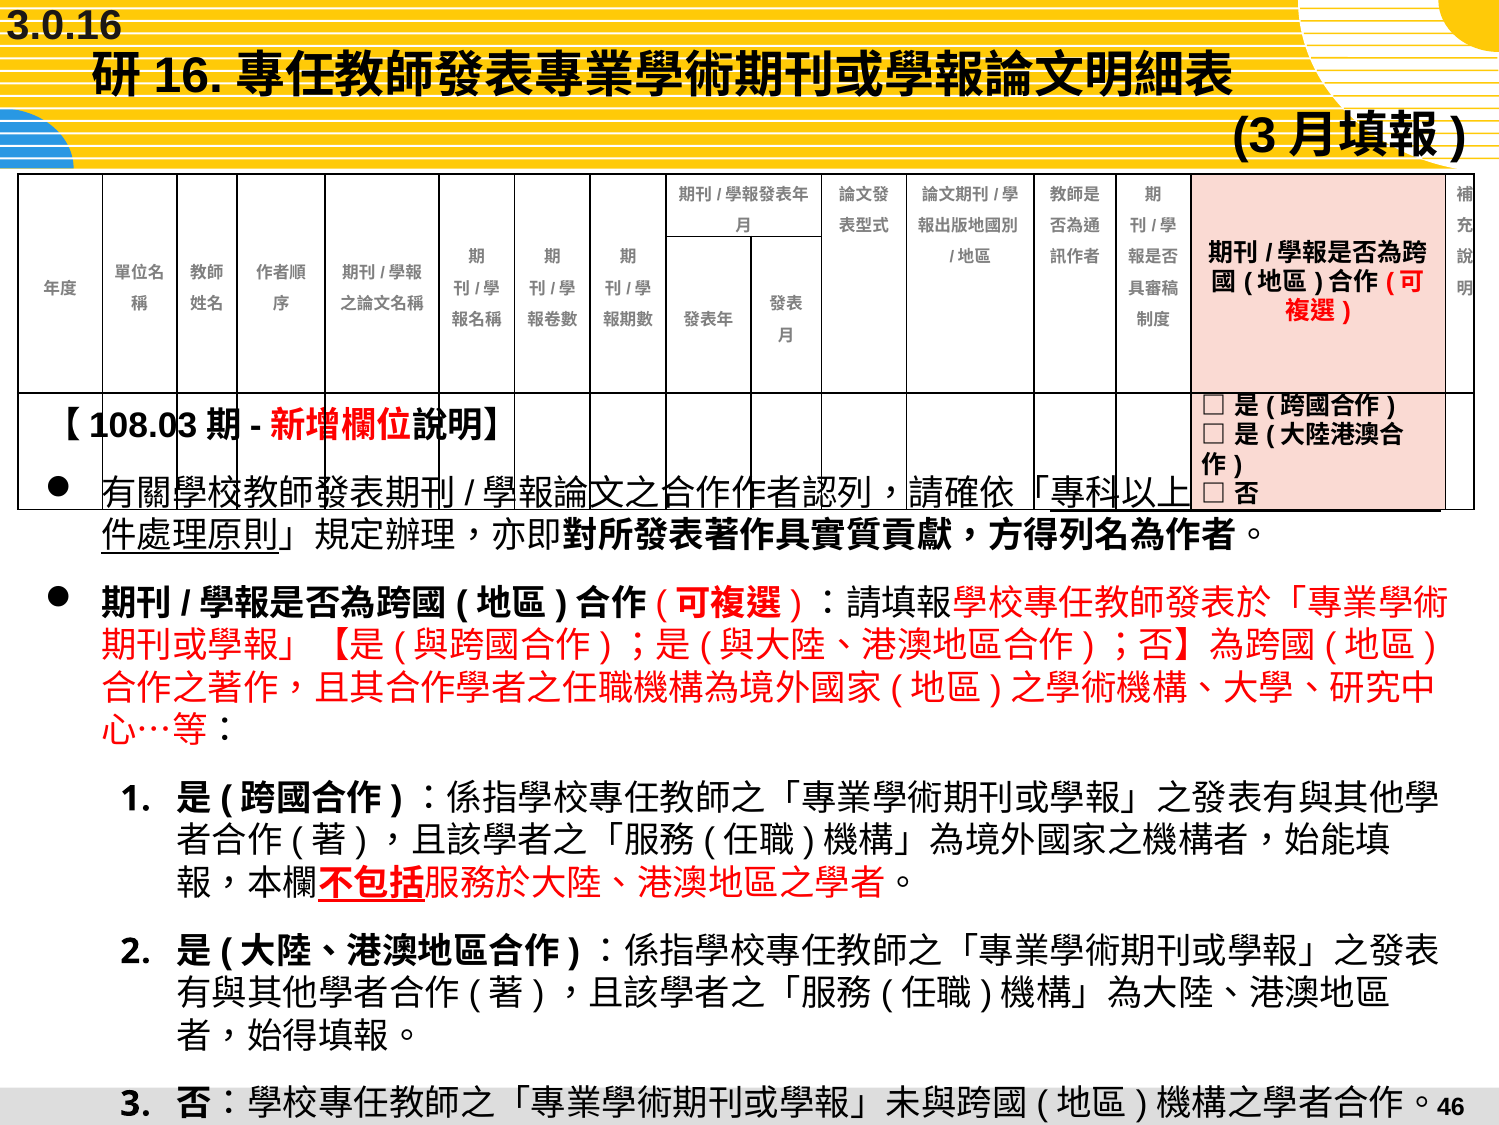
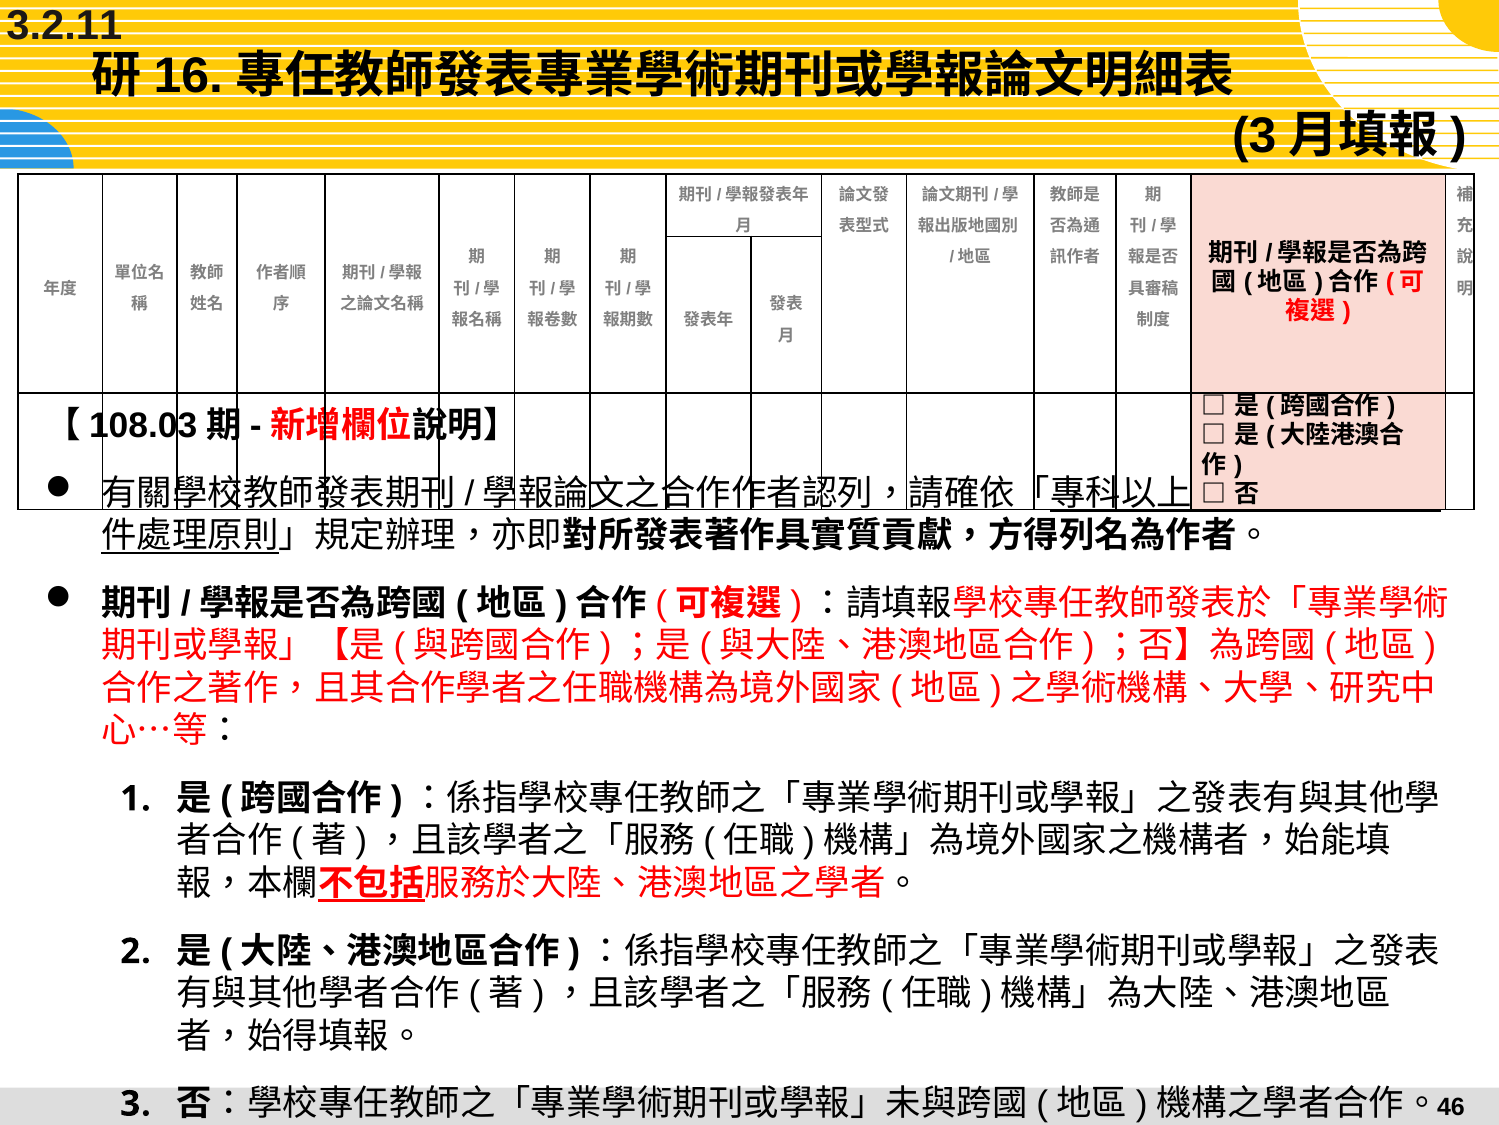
3.0.16: 3.0.16 -> 3.2.11
